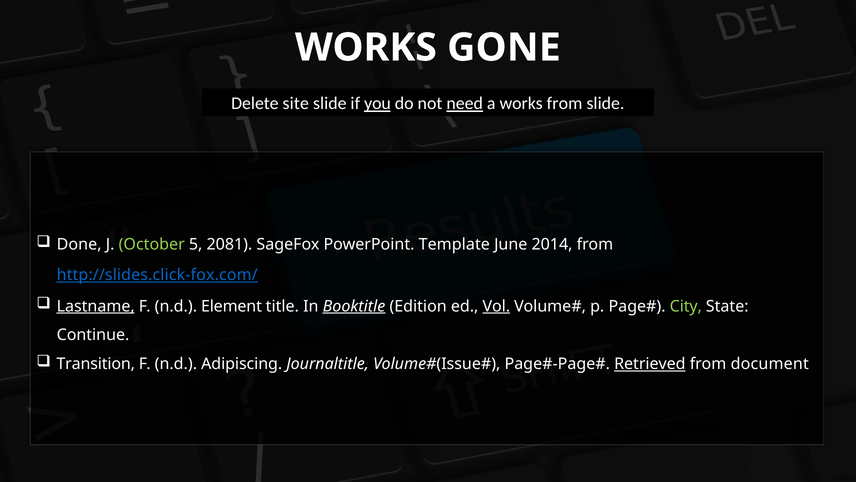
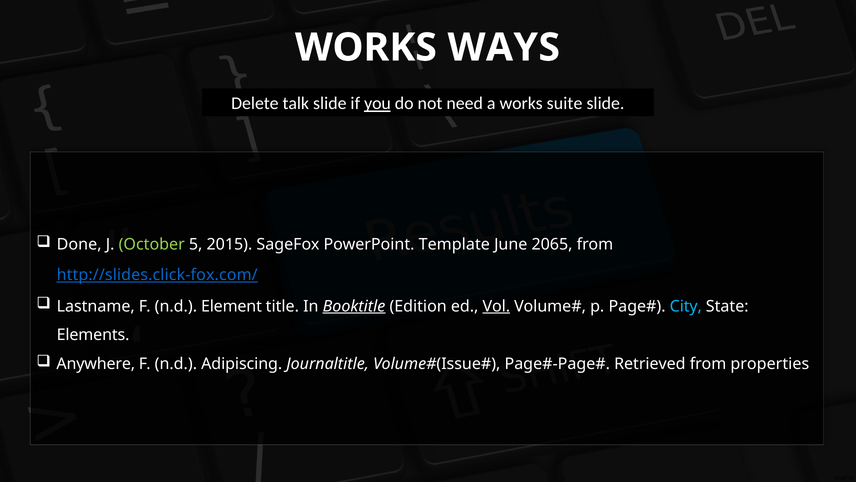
GONE: GONE -> WAYS
site: site -> talk
need underline: present -> none
works from: from -> suite
2081: 2081 -> 2015
2014: 2014 -> 2065
Lastname underline: present -> none
City colour: light green -> light blue
Continue: Continue -> Elements
Transition: Transition -> Anywhere
Retrieved underline: present -> none
document: document -> properties
